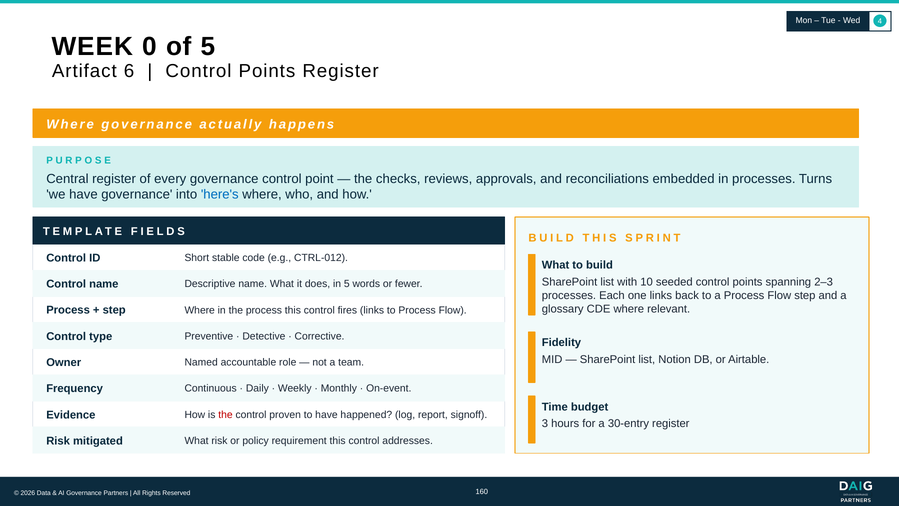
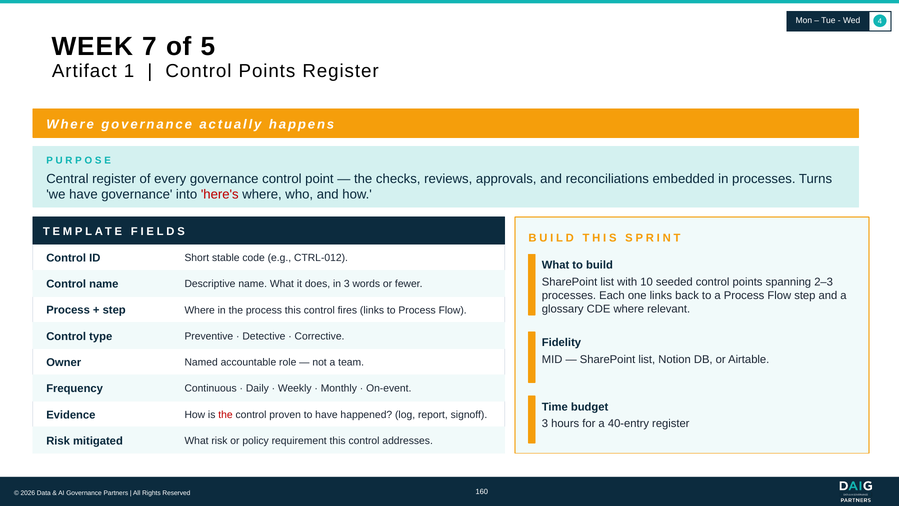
0: 0 -> 7
6: 6 -> 1
here's colour: blue -> red
in 5: 5 -> 3
30-entry: 30-entry -> 40-entry
